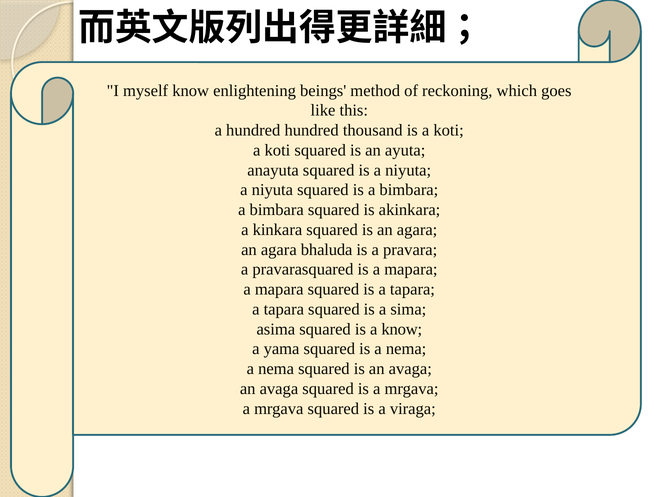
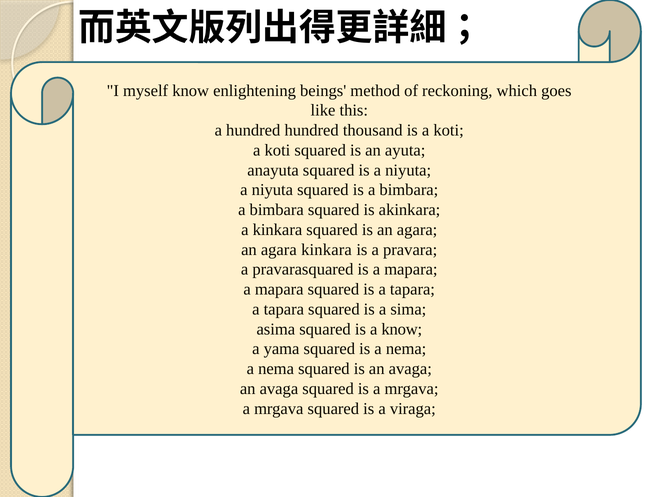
agara bhaluda: bhaluda -> kinkara
